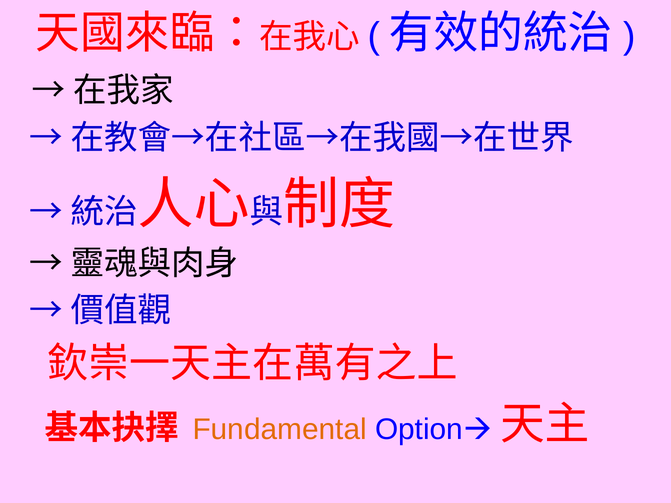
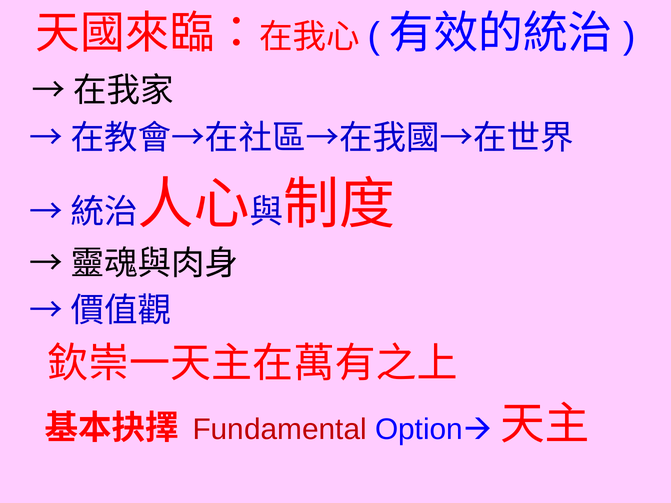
Fundamental colour: orange -> red
